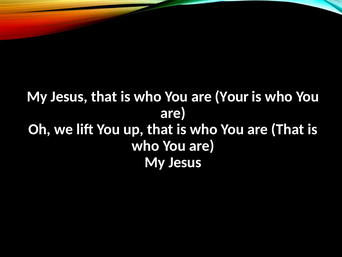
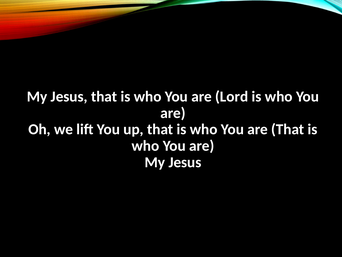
Your: Your -> Lord
